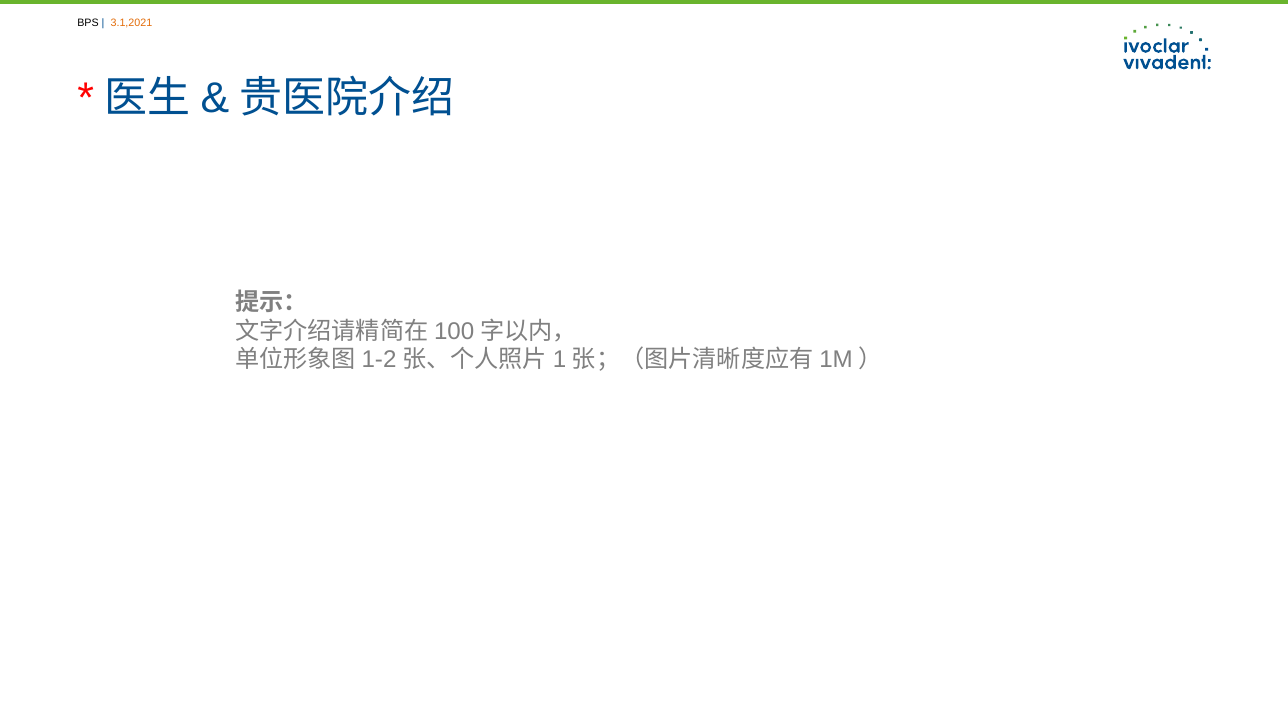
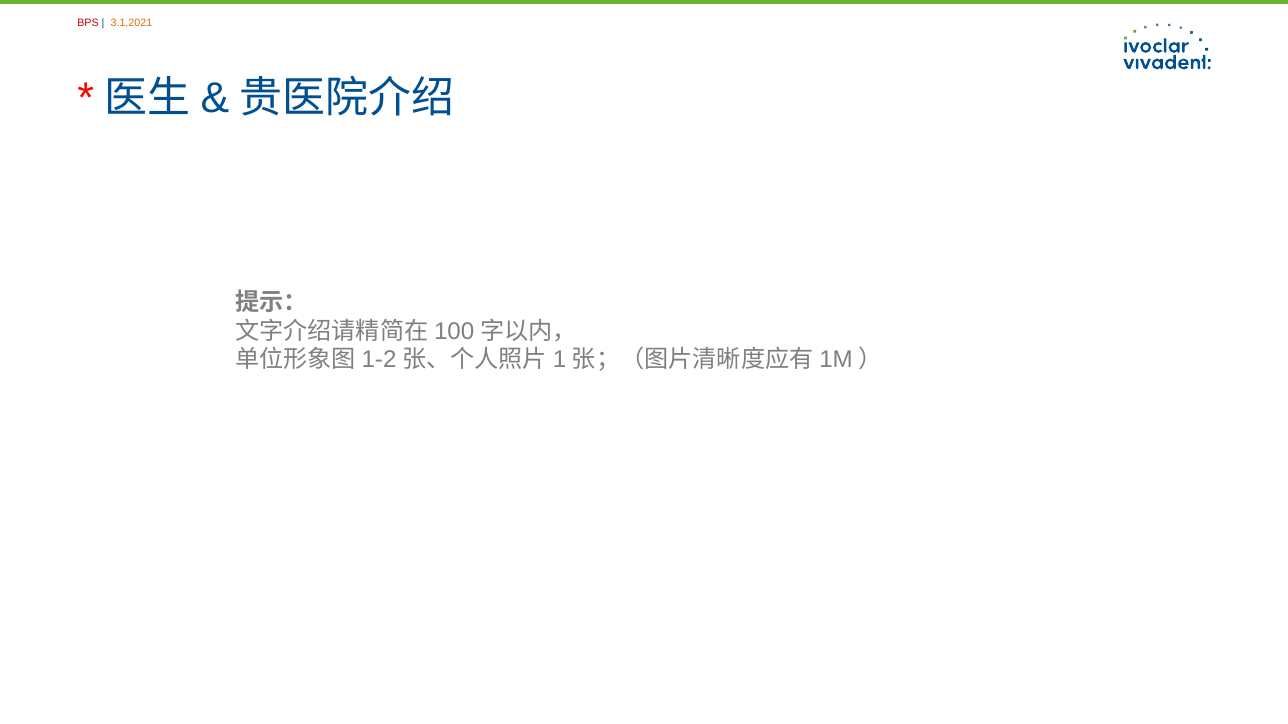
BPS colour: black -> red
